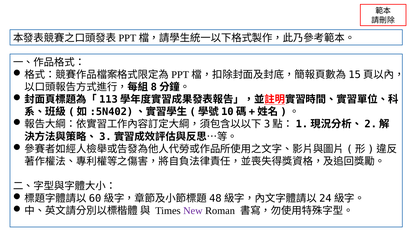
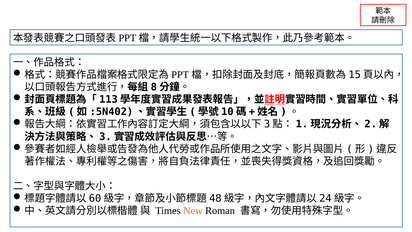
New colour: purple -> orange
